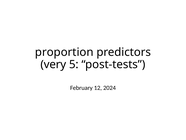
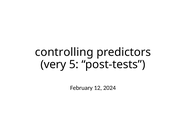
proportion: proportion -> controlling
